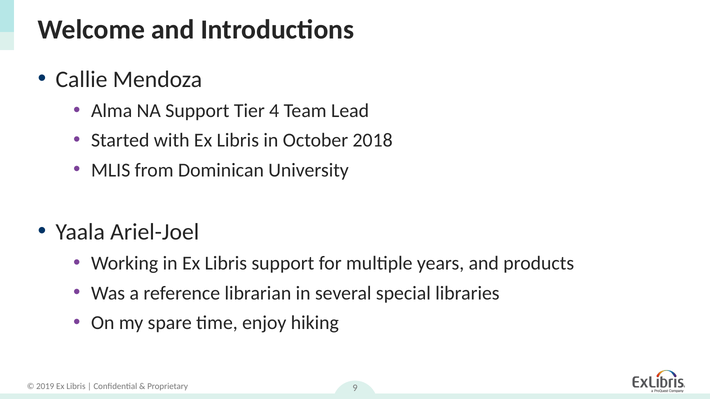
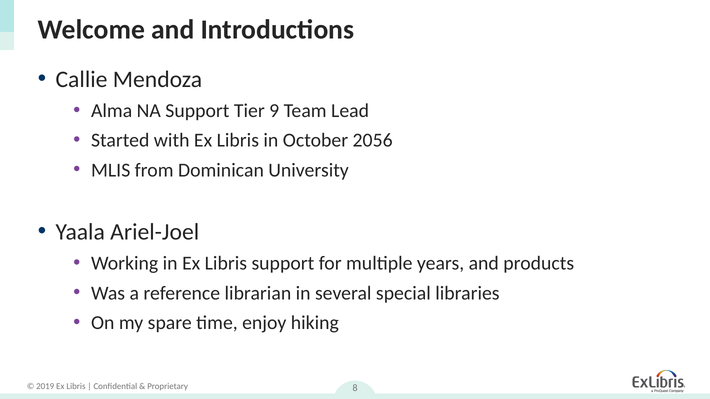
4: 4 -> 9
2018: 2018 -> 2056
9: 9 -> 8
